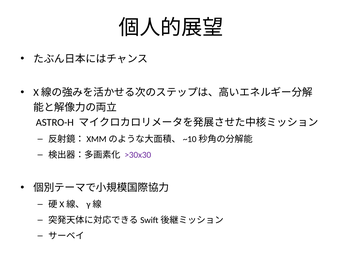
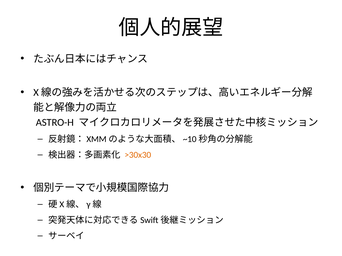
>30x30 colour: purple -> orange
